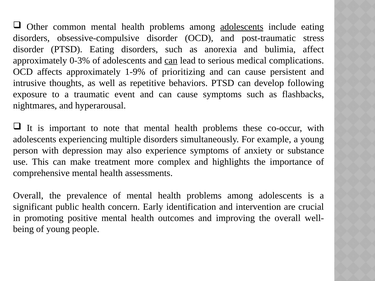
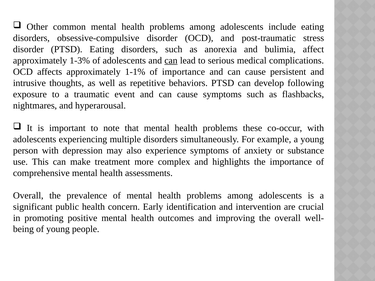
adolescents at (242, 27) underline: present -> none
0-3%: 0-3% -> 1-3%
1-9%: 1-9% -> 1-1%
of prioritizing: prioritizing -> importance
